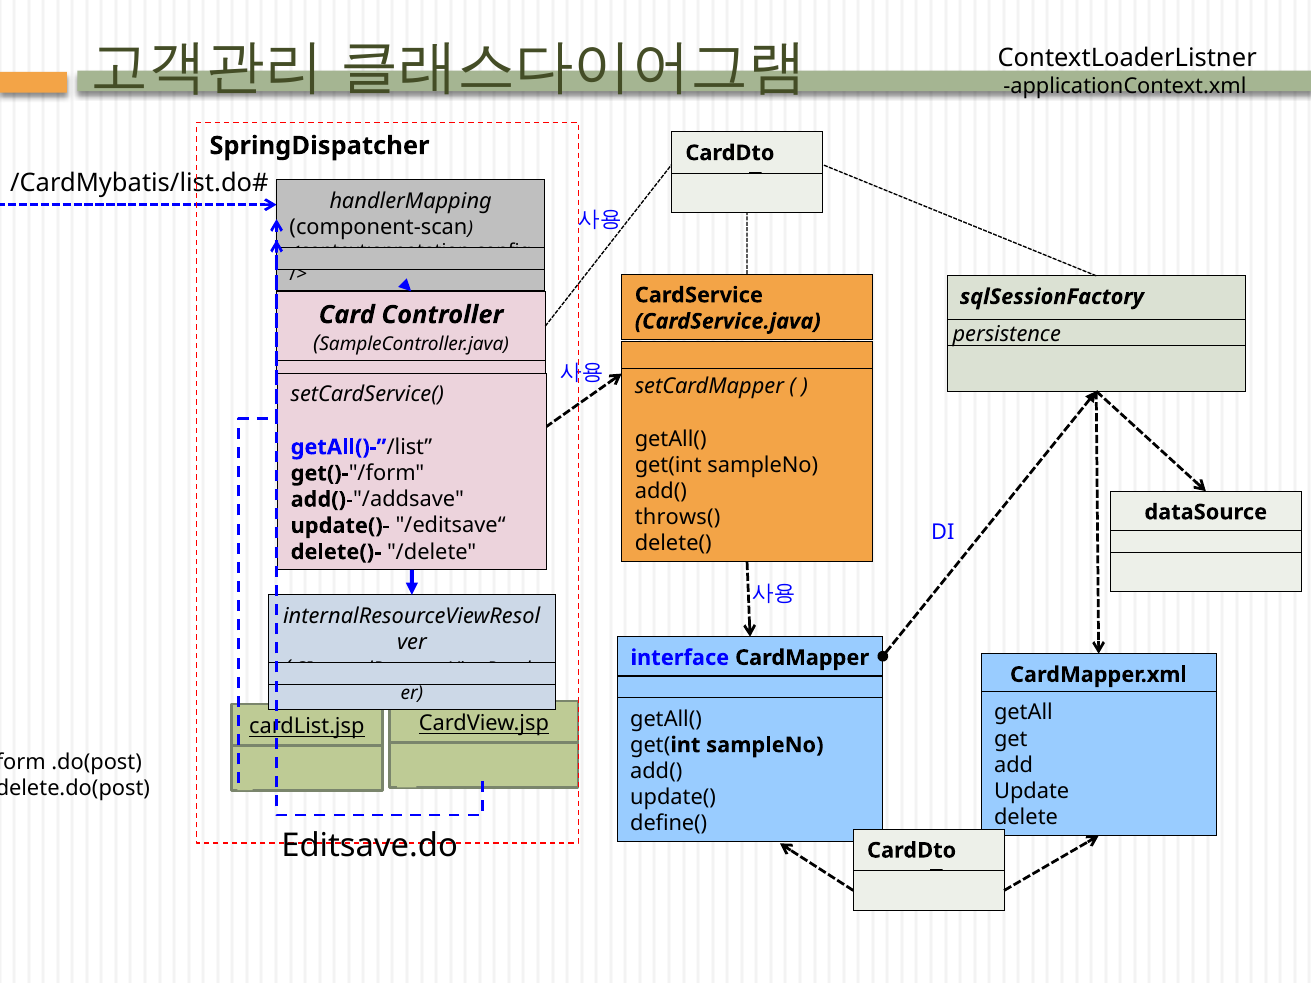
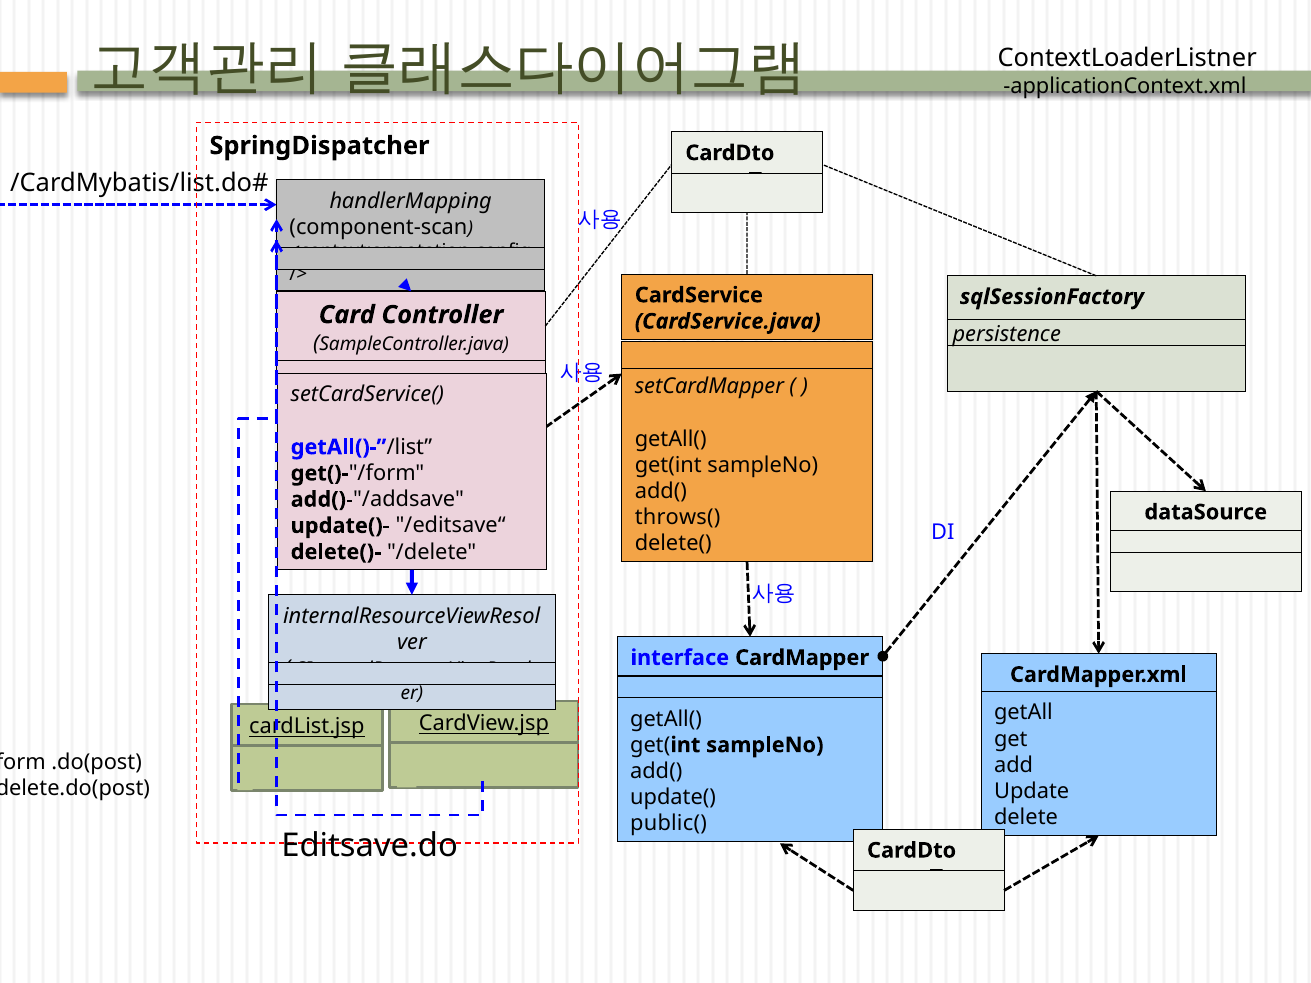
define(: define( -> public(
